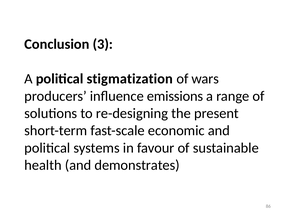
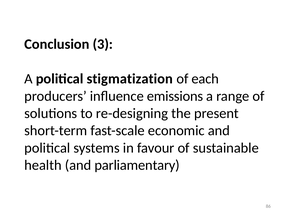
wars: wars -> each
demonstrates: demonstrates -> parliamentary
